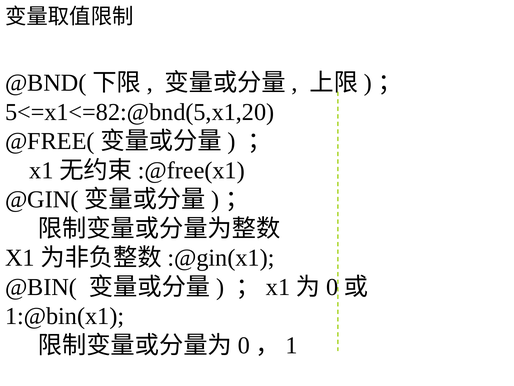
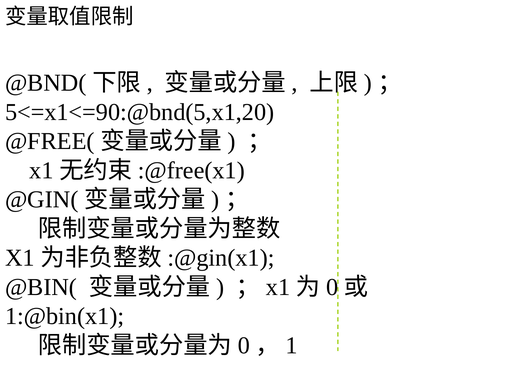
5<=x1<=82:@bnd(5,x1,20: 5<=x1<=82:@bnd(5,x1,20 -> 5<=x1<=90:@bnd(5,x1,20
